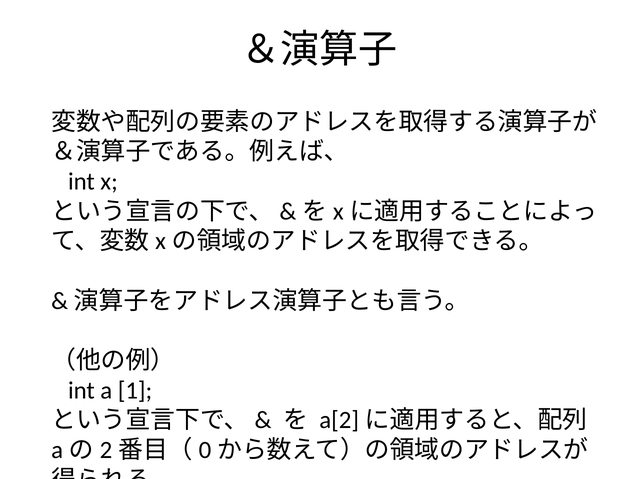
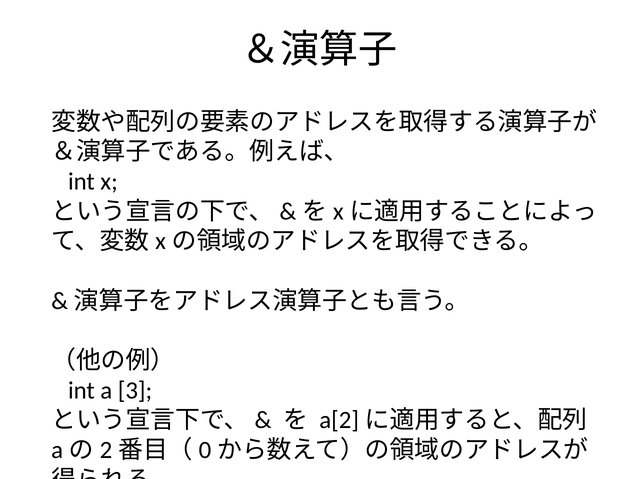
1: 1 -> 3
